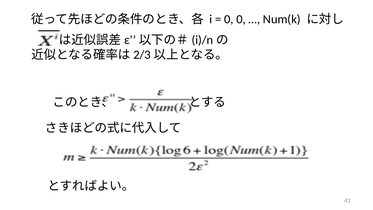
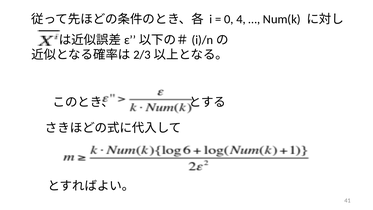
0 0: 0 -> 4
